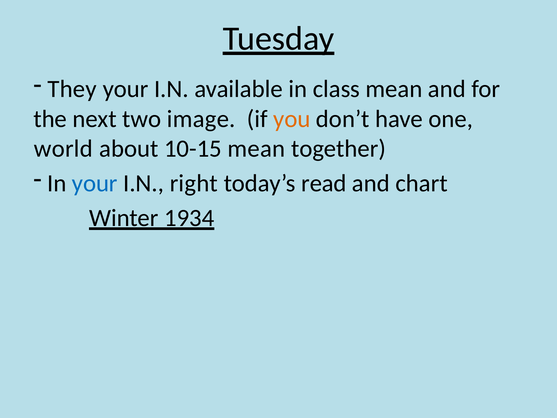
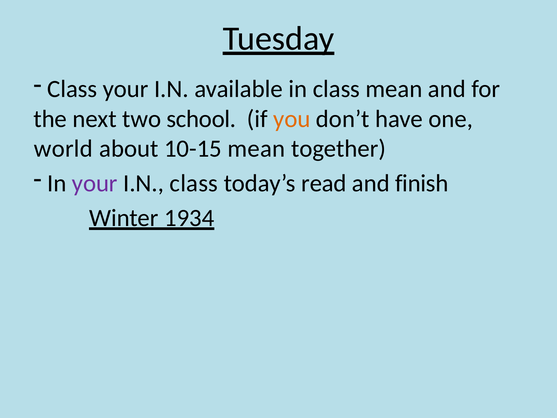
They at (72, 89): They -> Class
image: image -> school
your at (95, 183) colour: blue -> purple
I.N right: right -> class
chart: chart -> finish
